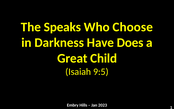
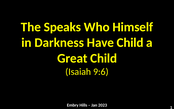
Choose: Choose -> Himself
Have Does: Does -> Child
9:5: 9:5 -> 9:6
